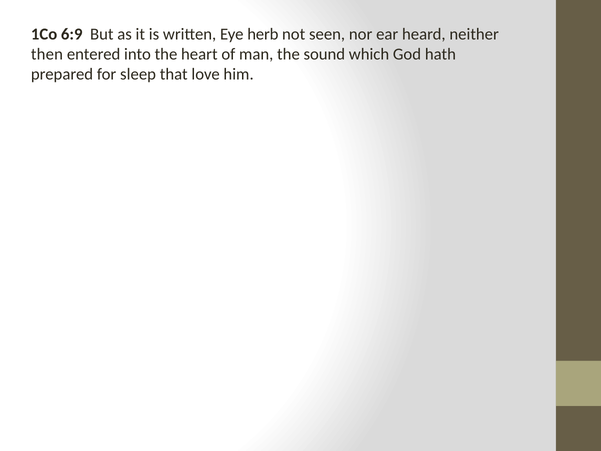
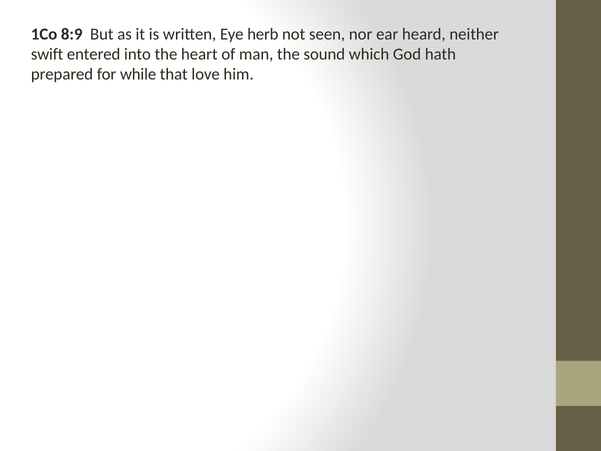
6:9: 6:9 -> 8:9
then: then -> swift
sleep: sleep -> while
